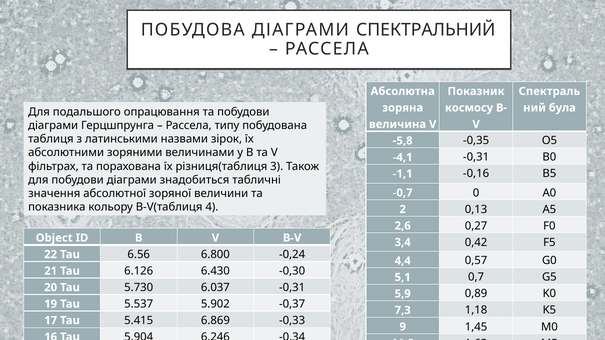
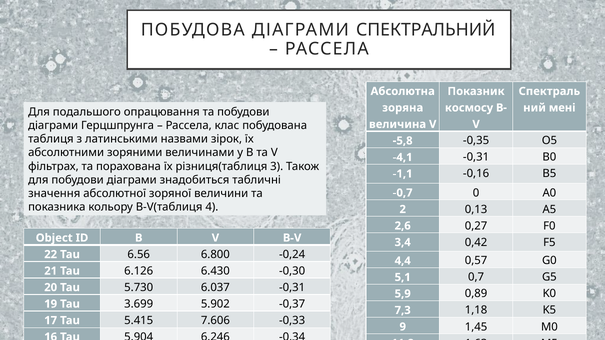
була: була -> мені
типу: типу -> клас
5.537: 5.537 -> 3.699
6.869: 6.869 -> 7.606
